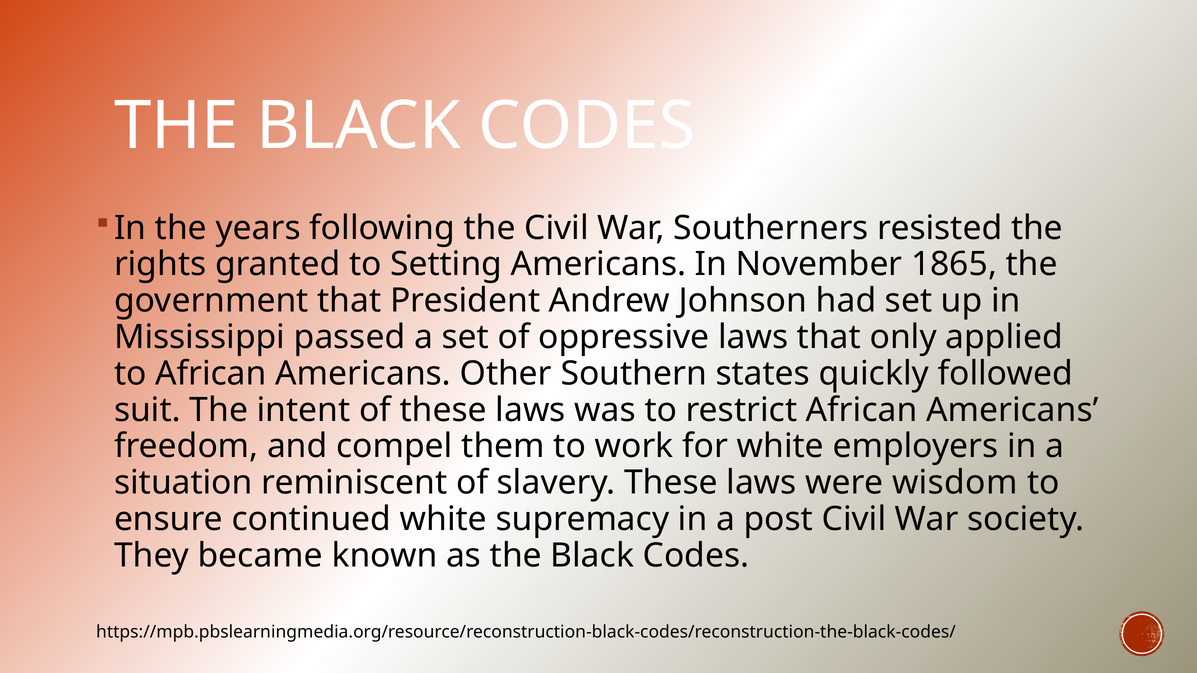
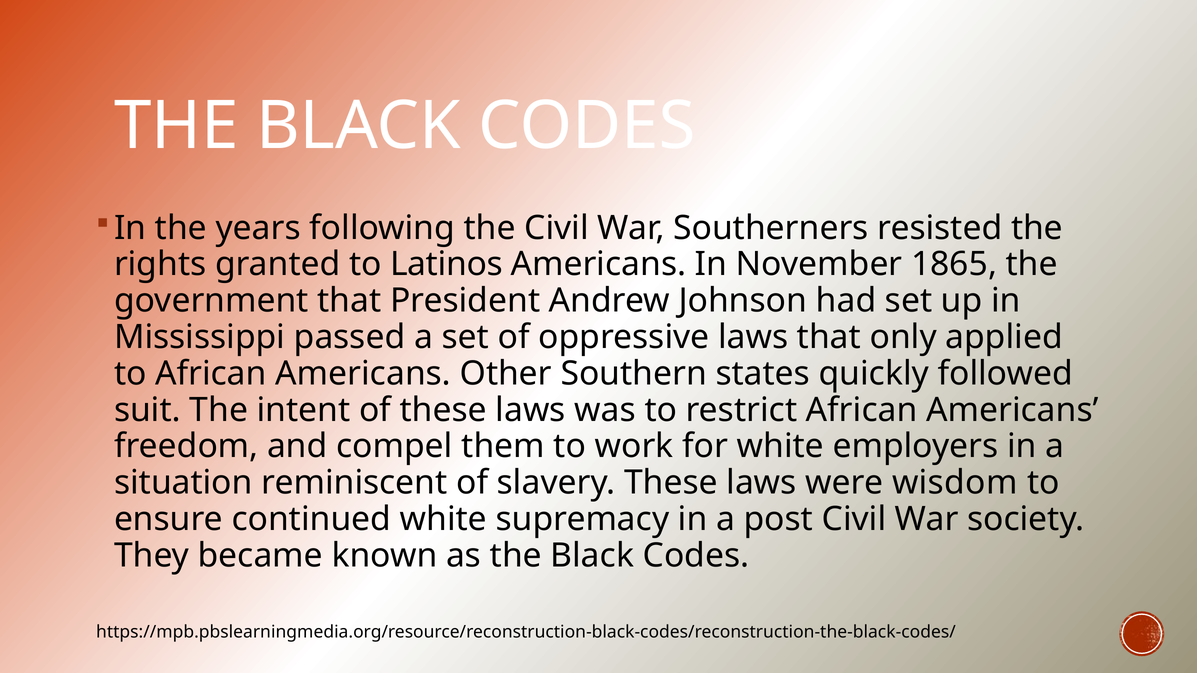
Setting: Setting -> Latinos
